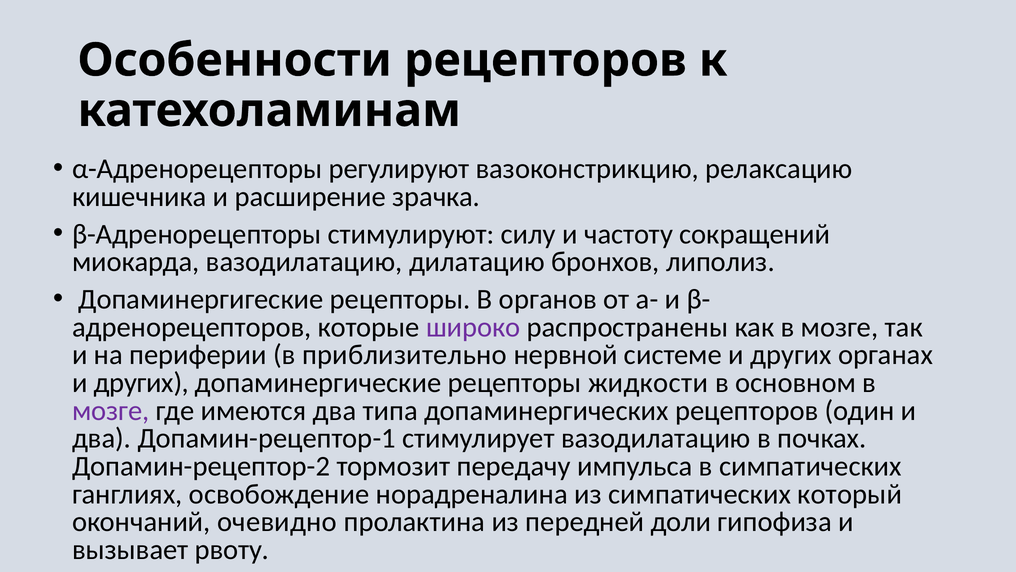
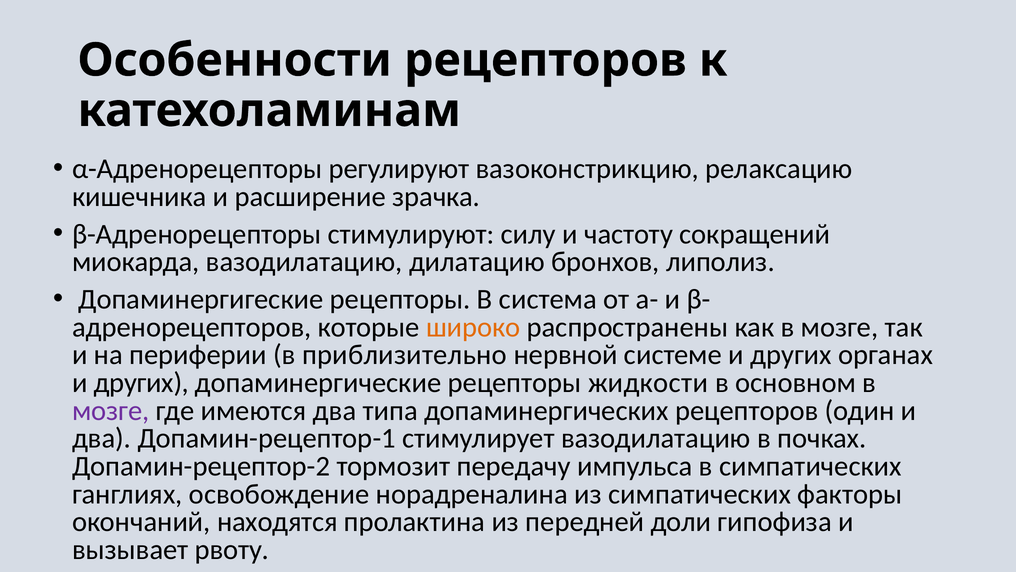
органов: органов -> система
широко colour: purple -> orange
который: который -> факторы
очевидно: очевидно -> находятся
